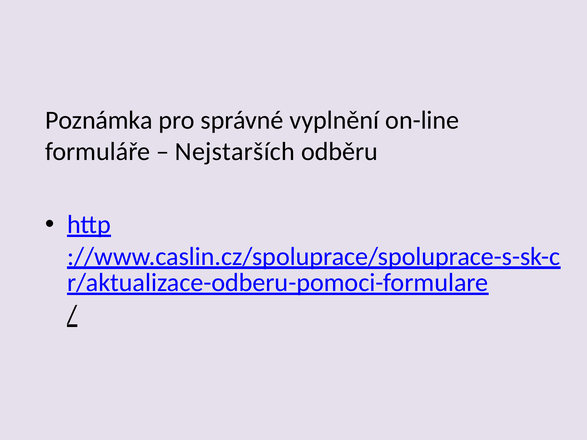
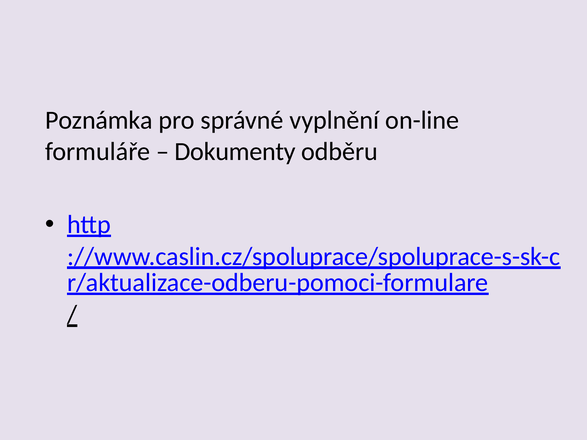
Nejstarších: Nejstarších -> Dokumenty
